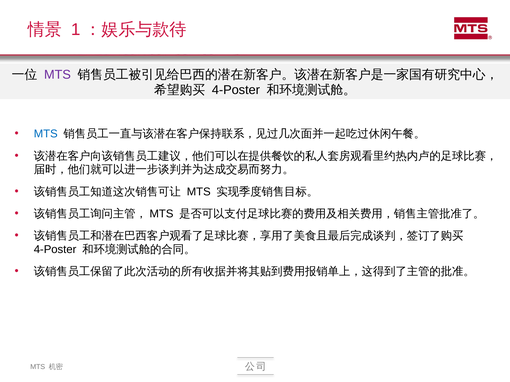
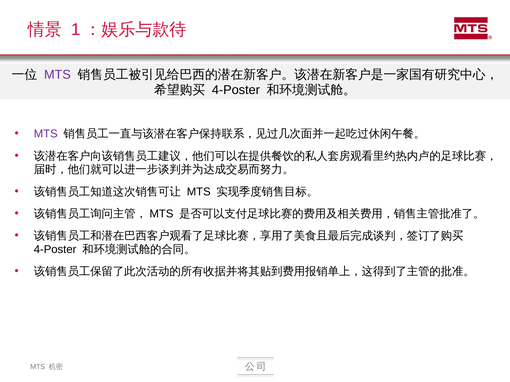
MTS at (46, 134) colour: blue -> purple
